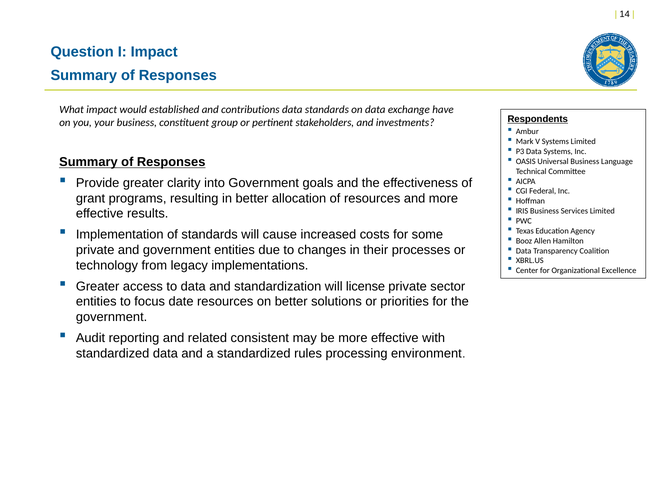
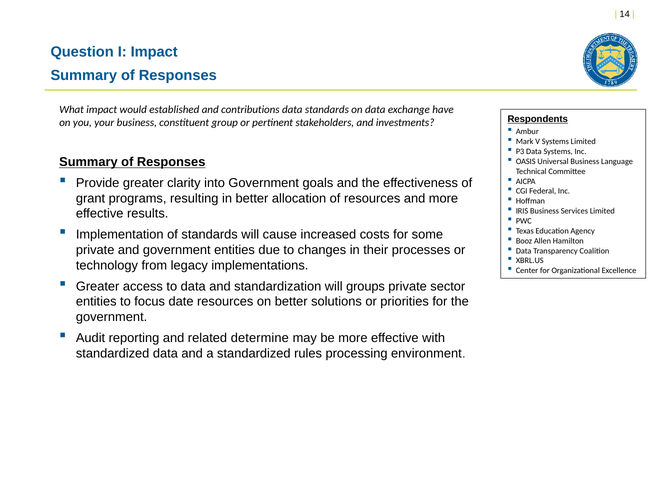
license: license -> groups
consistent: consistent -> determine
